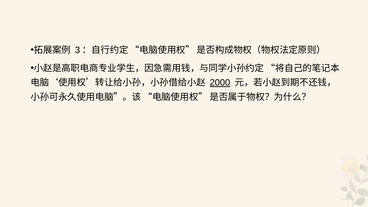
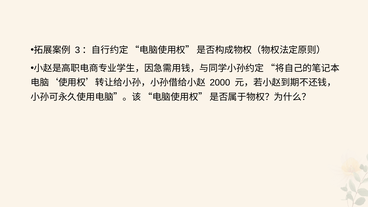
2000 underline: present -> none
